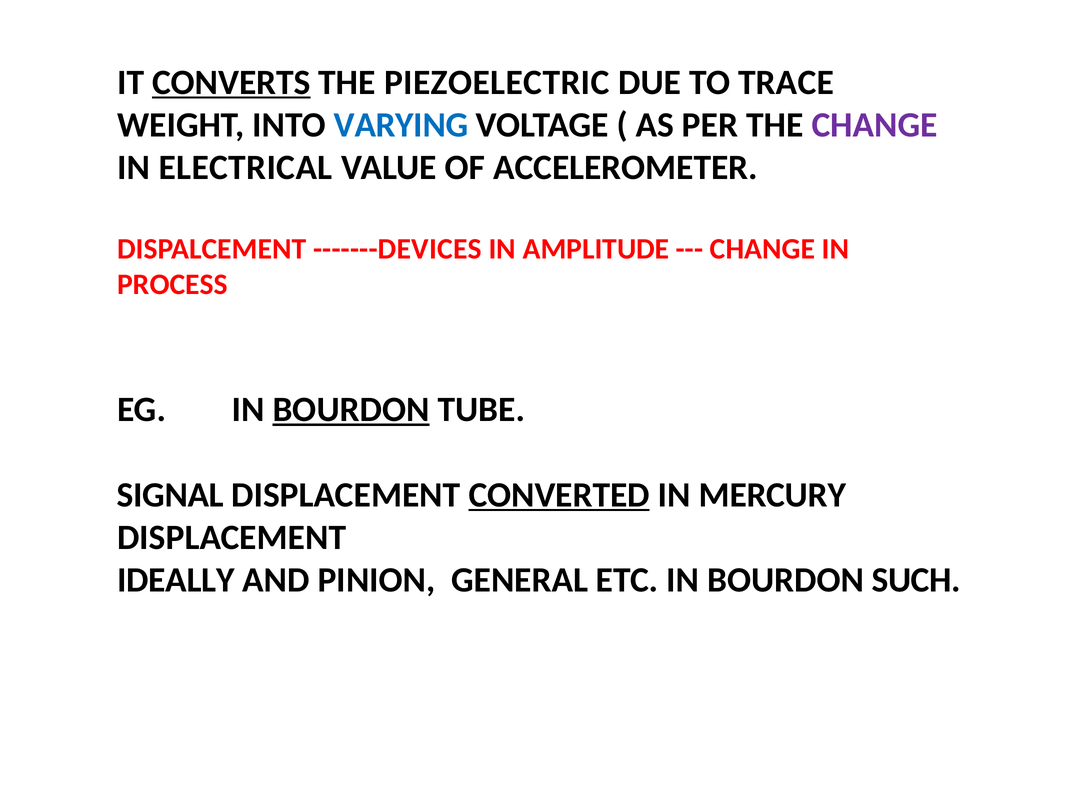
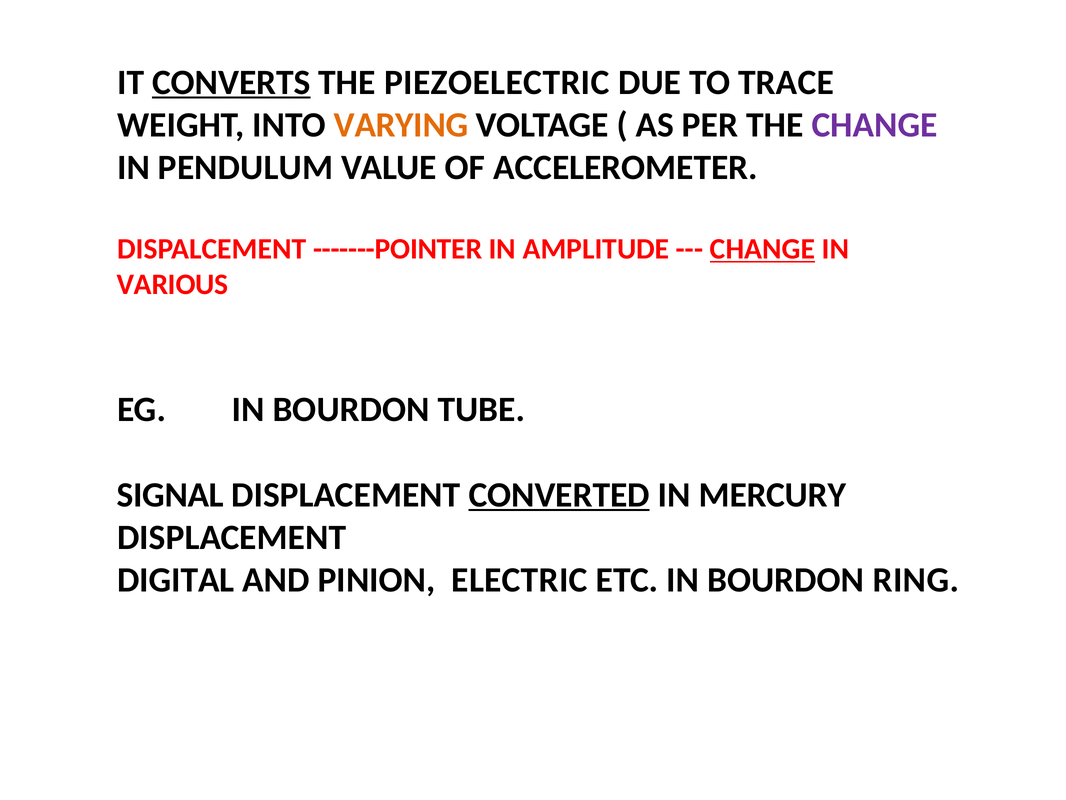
VARYING colour: blue -> orange
ELECTRICAL: ELECTRICAL -> PENDULUM
-------DEVICES: -------DEVICES -> -------POINTER
CHANGE at (762, 249) underline: none -> present
PROCESS: PROCESS -> VARIOUS
BOURDON at (351, 409) underline: present -> none
IDEALLY: IDEALLY -> DIGITAL
GENERAL: GENERAL -> ELECTRIC
SUCH: SUCH -> RING
